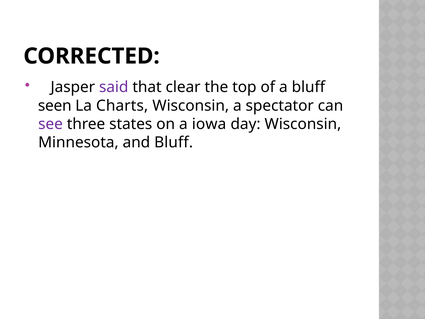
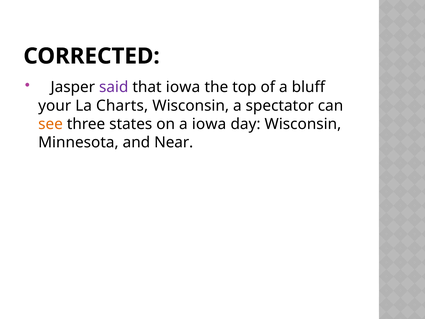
that clear: clear -> iowa
seen: seen -> your
see colour: purple -> orange
and Bluff: Bluff -> Near
